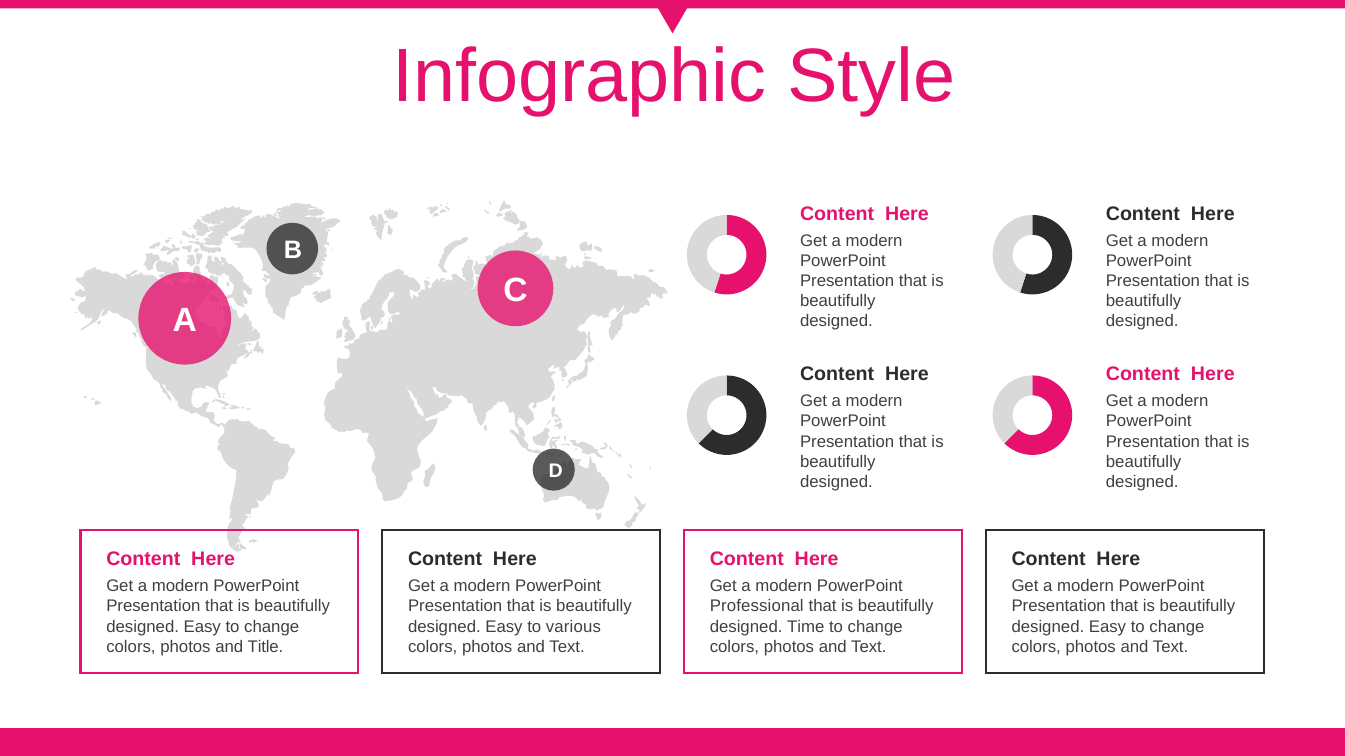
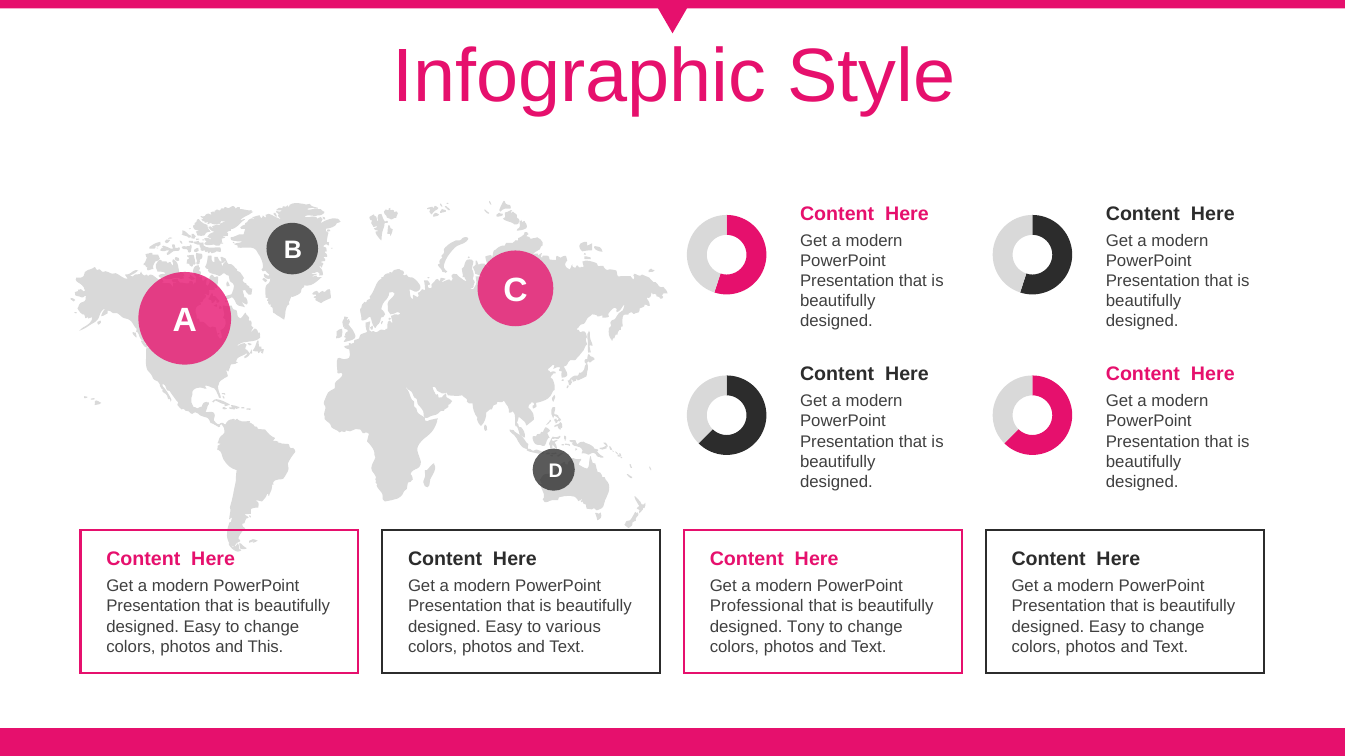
Time: Time -> Tony
Title: Title -> This
